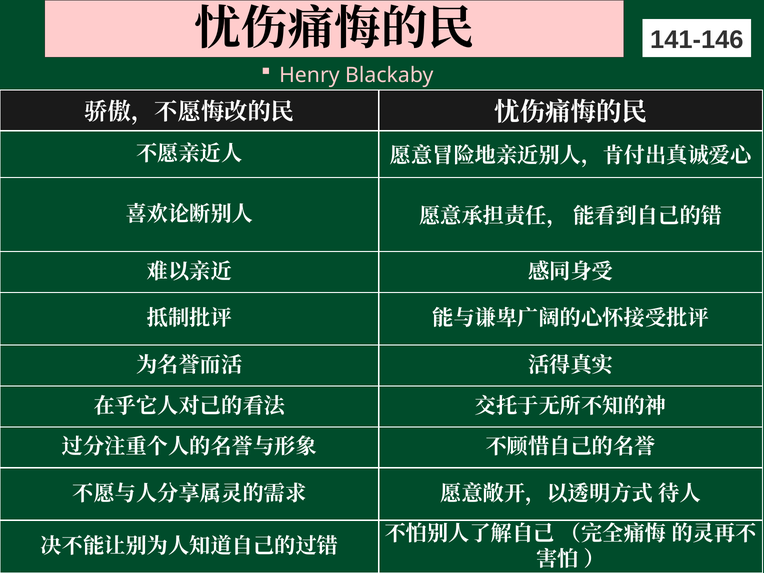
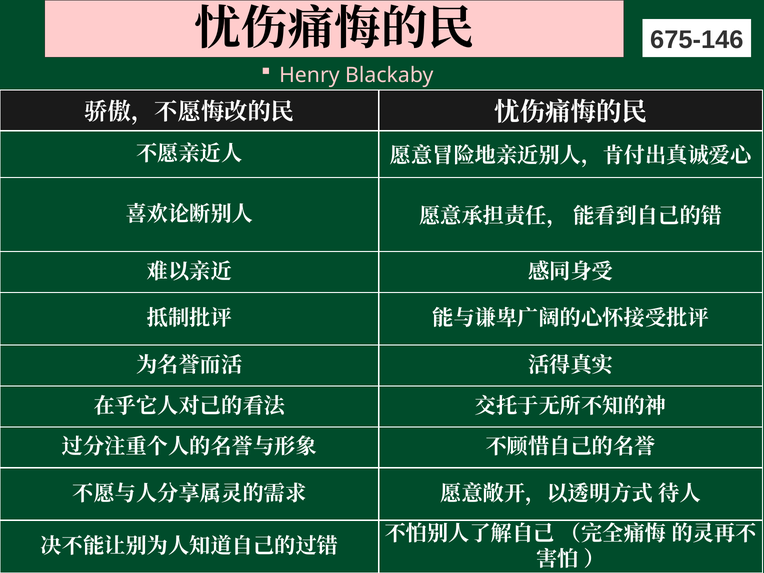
141-146: 141-146 -> 675-146
